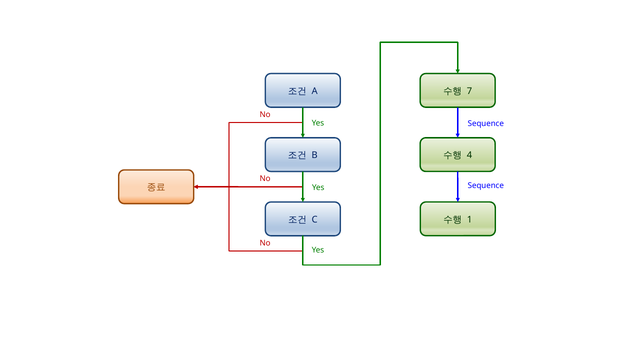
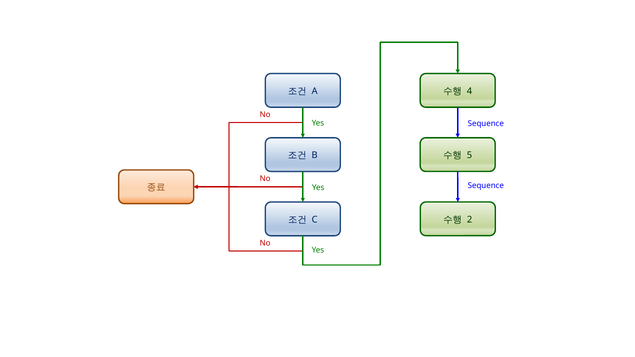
7: 7 -> 4
4: 4 -> 5
1: 1 -> 2
